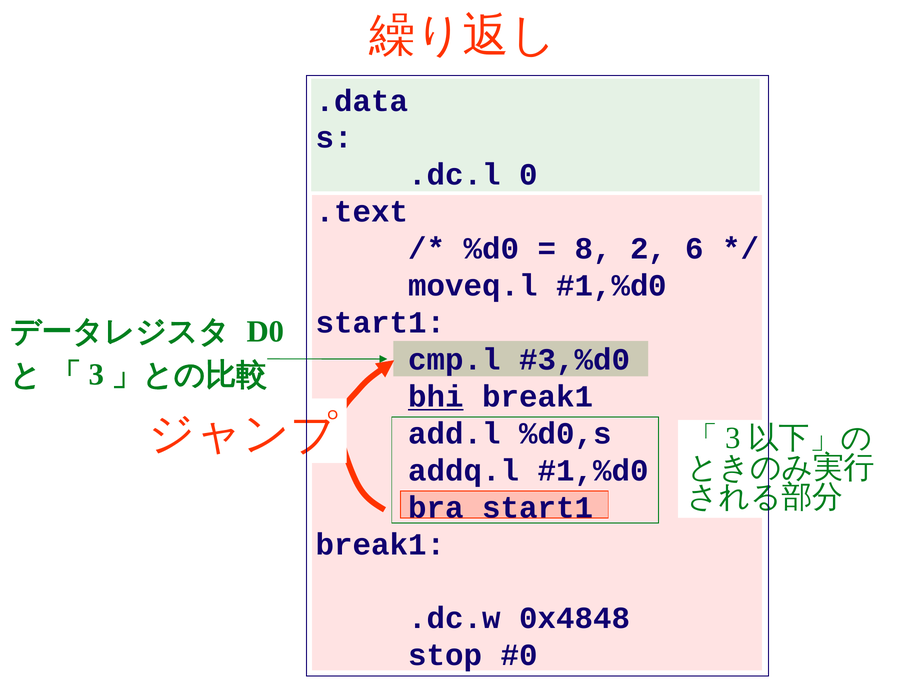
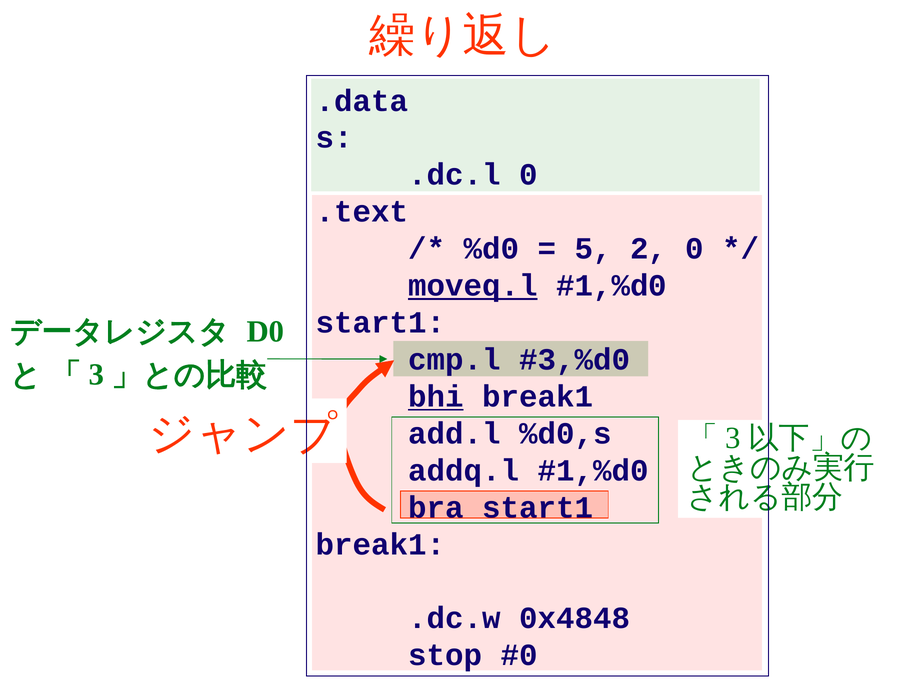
8: 8 -> 5
2 6: 6 -> 0
moveq.l underline: none -> present
